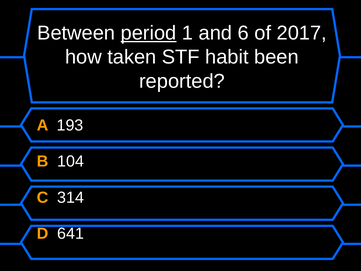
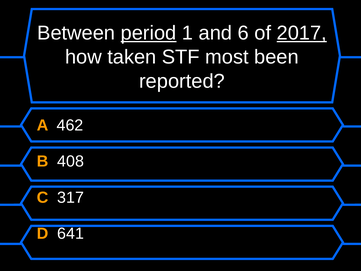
2017 underline: none -> present
habit: habit -> most
193: 193 -> 462
104: 104 -> 408
314: 314 -> 317
